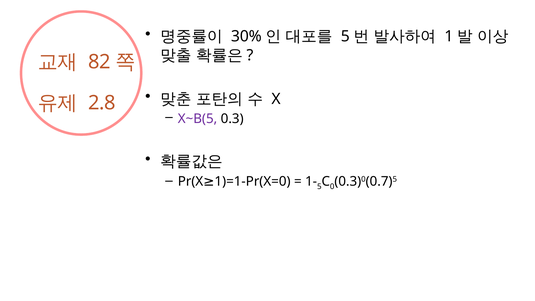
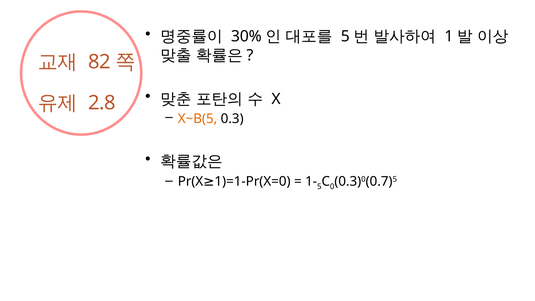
X~B(5 colour: purple -> orange
